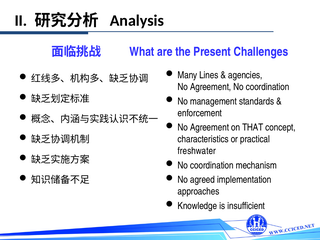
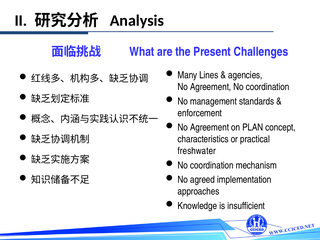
THAT: THAT -> PLAN
